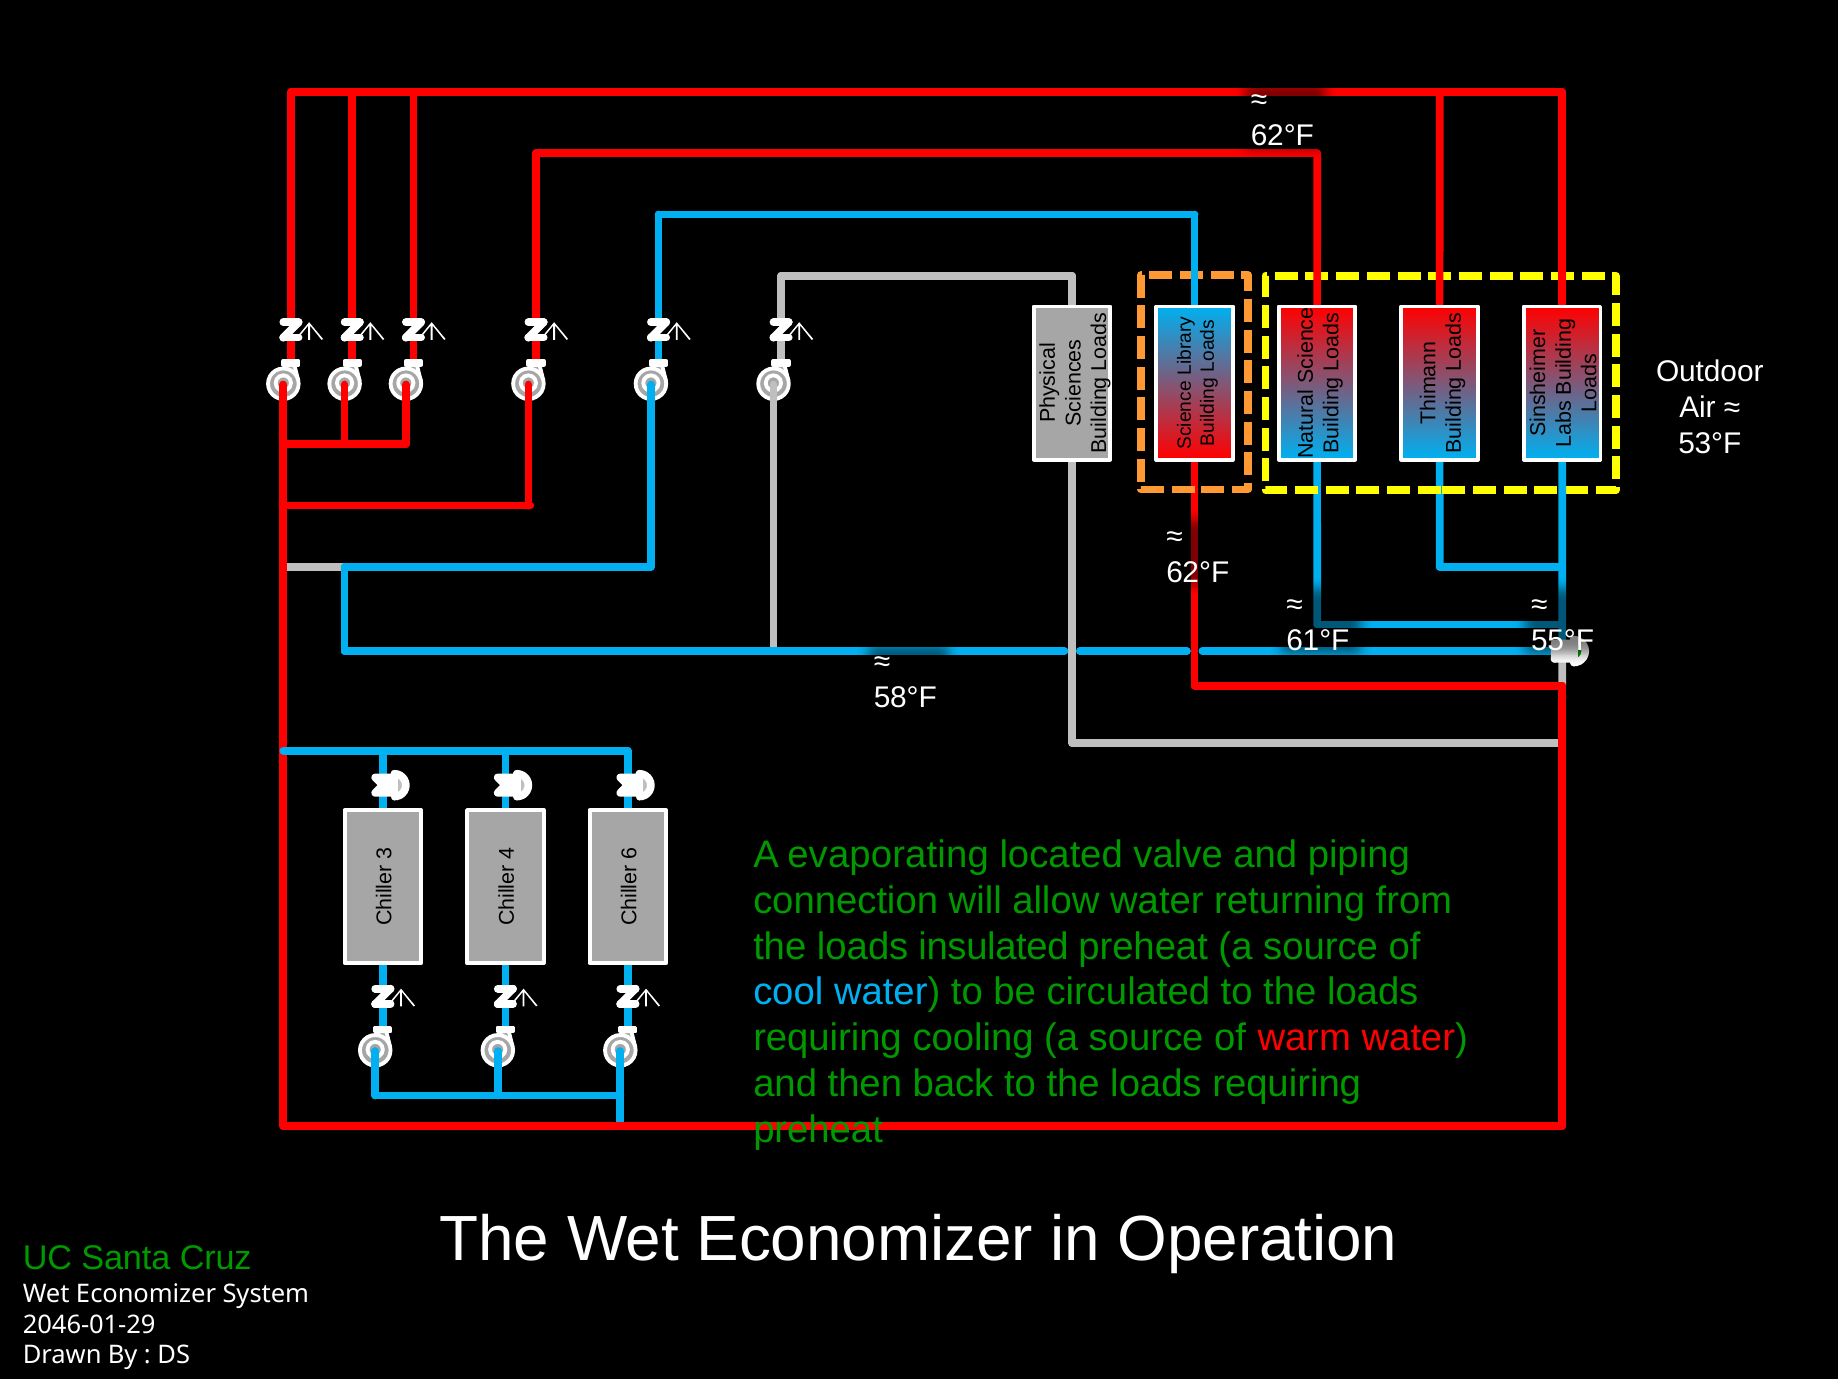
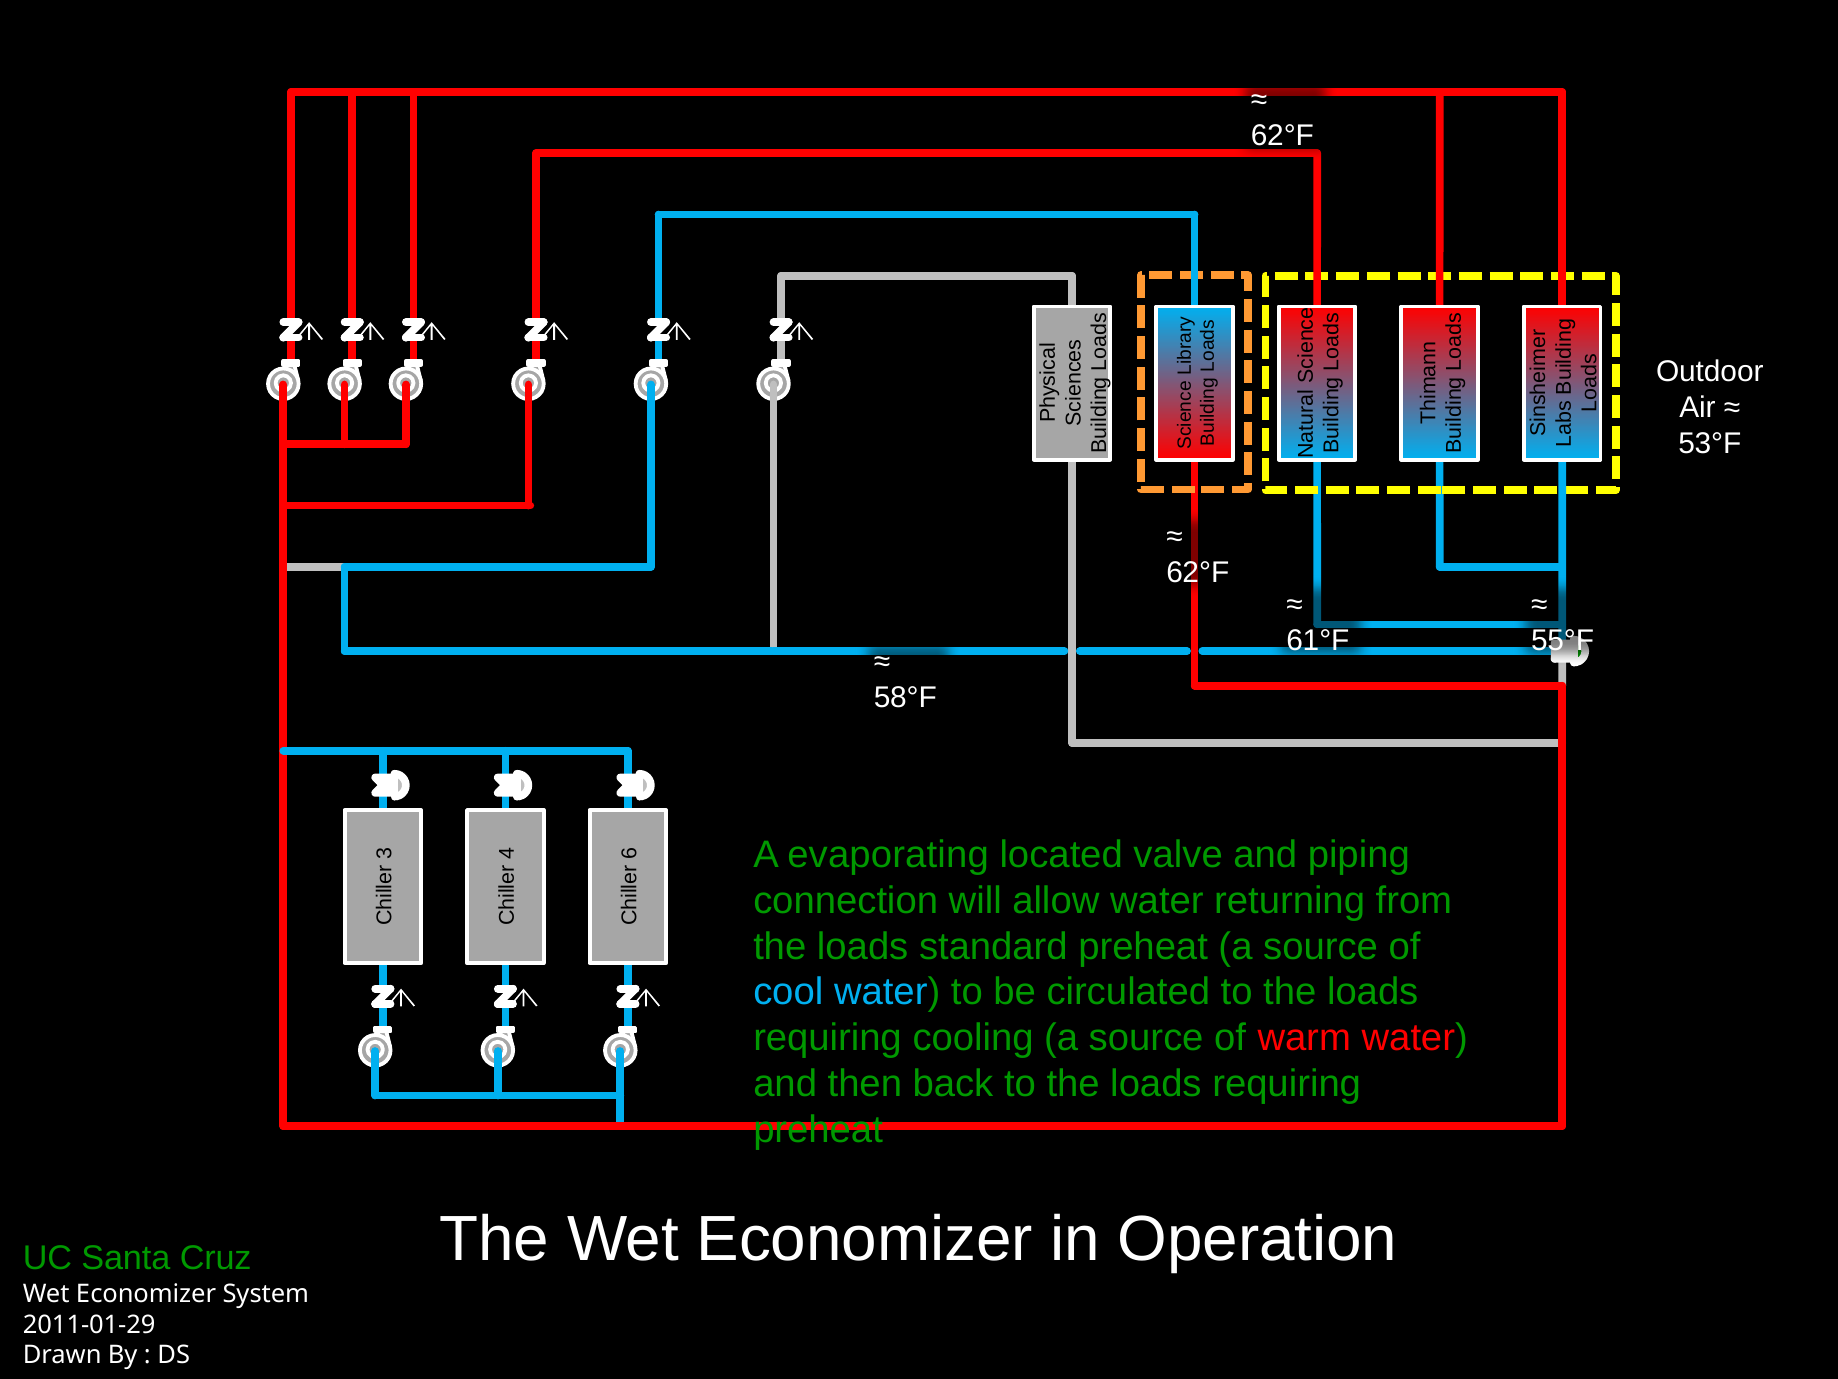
insulated: insulated -> standard
2046-01-29: 2046-01-29 -> 2011-01-29
